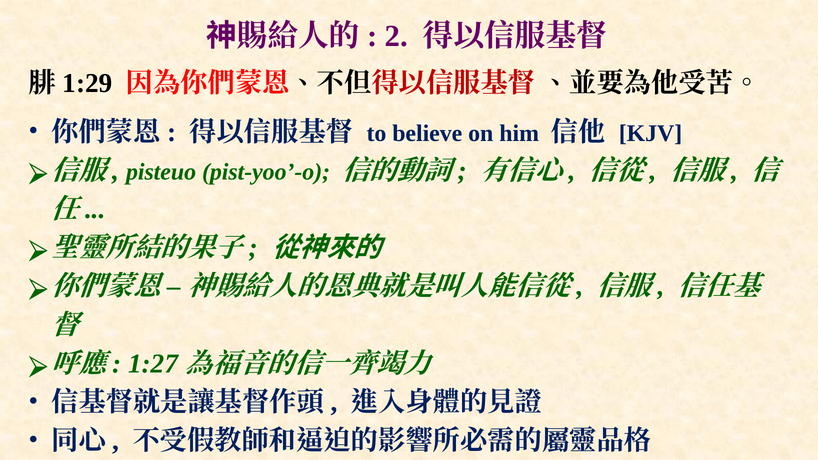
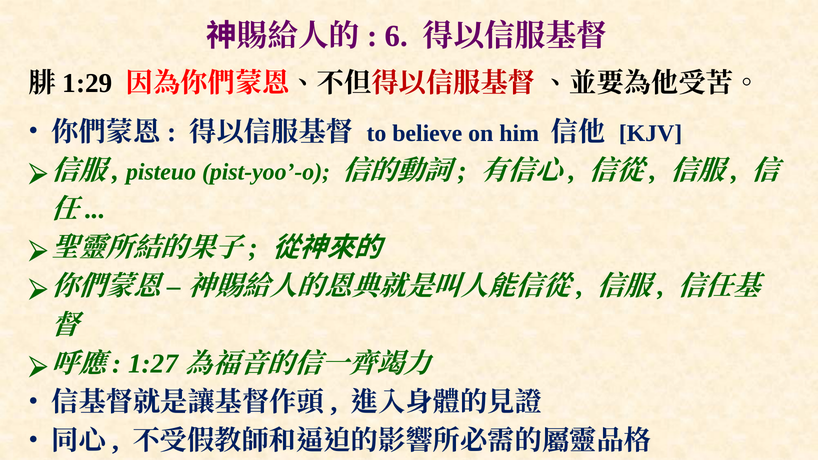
2: 2 -> 6
